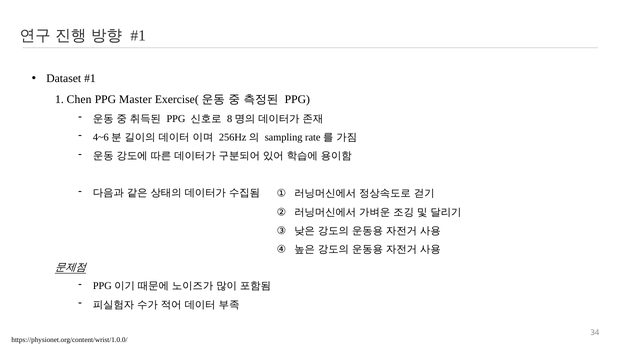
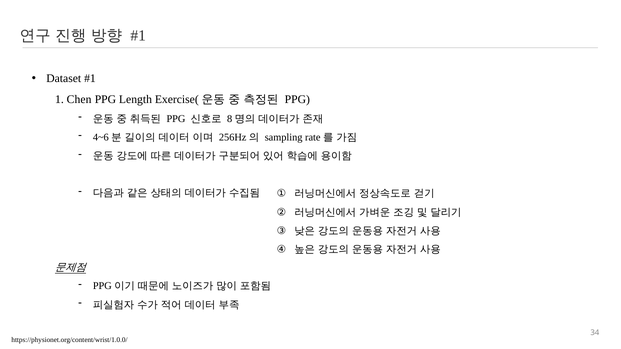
Master: Master -> Length
